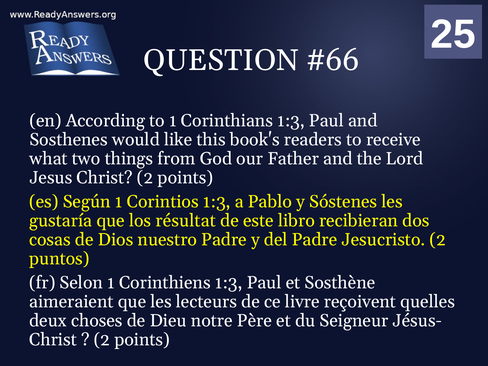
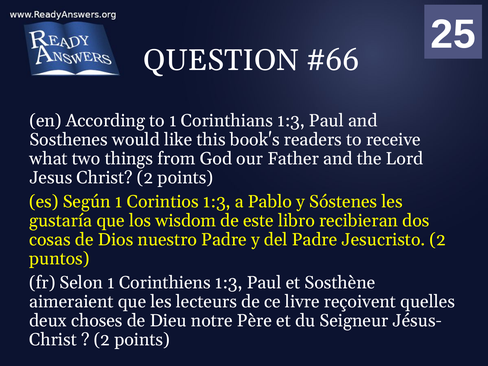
résultat: résultat -> wisdom
